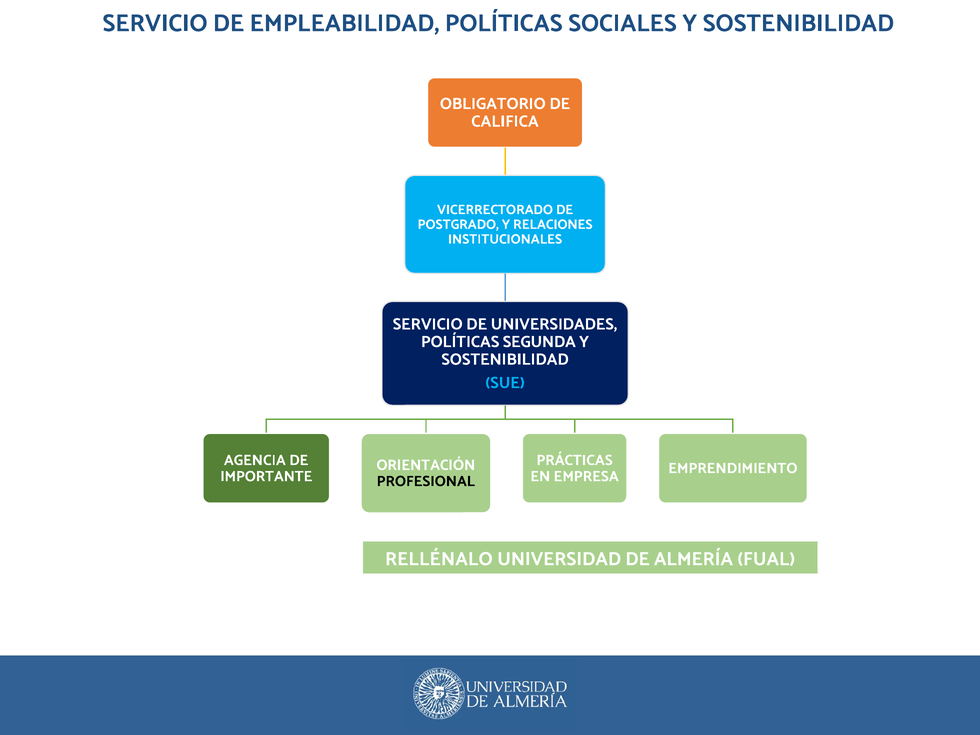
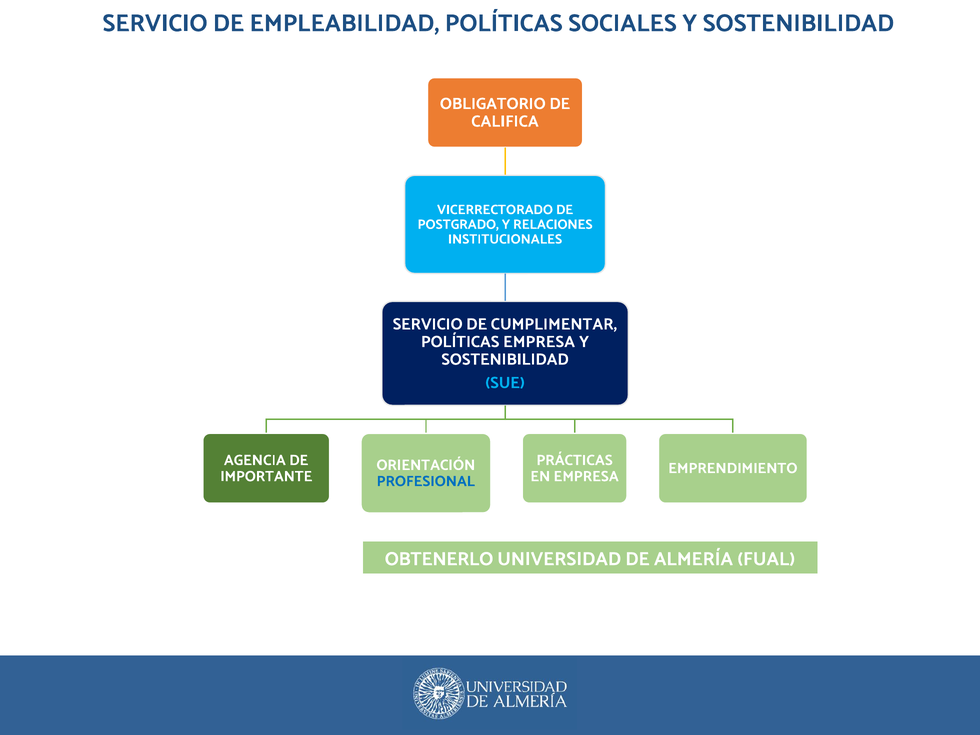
UNIVERSIDADES: UNIVERSIDADES -> CUMPLIMENTAR
POLÍTICAS SEGUNDA: SEGUNDA -> EMPRESA
PROFESIONAL colour: black -> blue
RELLÉNALO: RELLÉNALO -> OBTENERLO
